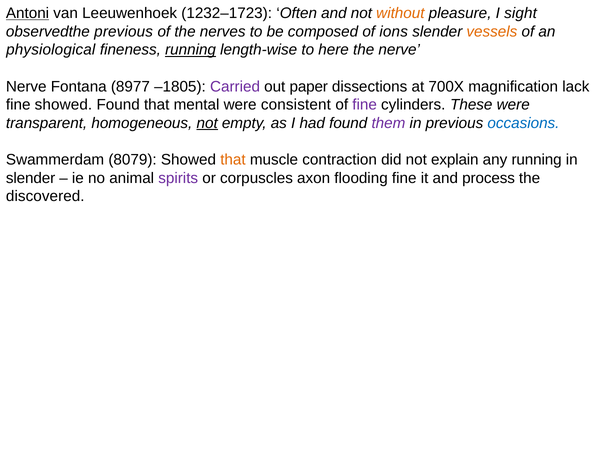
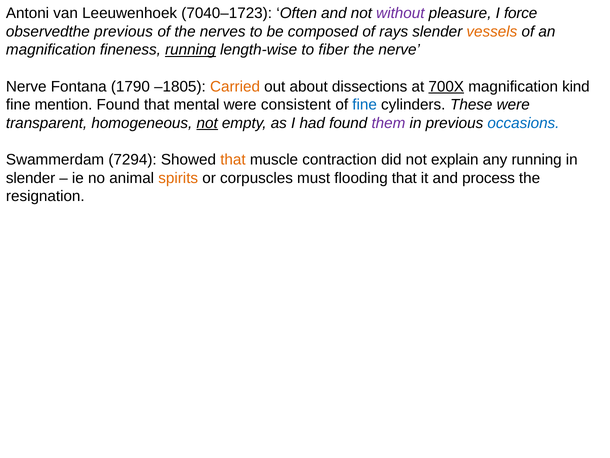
Antoni underline: present -> none
1232–1723: 1232–1723 -> 7040–1723
without colour: orange -> purple
sight: sight -> force
ions: ions -> rays
physiological at (51, 50): physiological -> magnification
here: here -> fiber
8977: 8977 -> 1790
Carried colour: purple -> orange
paper: paper -> about
700X underline: none -> present
lack: lack -> kind
fine showed: showed -> mention
fine at (365, 105) colour: purple -> blue
8079: 8079 -> 7294
spirits colour: purple -> orange
axon: axon -> must
flooding fine: fine -> that
discovered: discovered -> resignation
